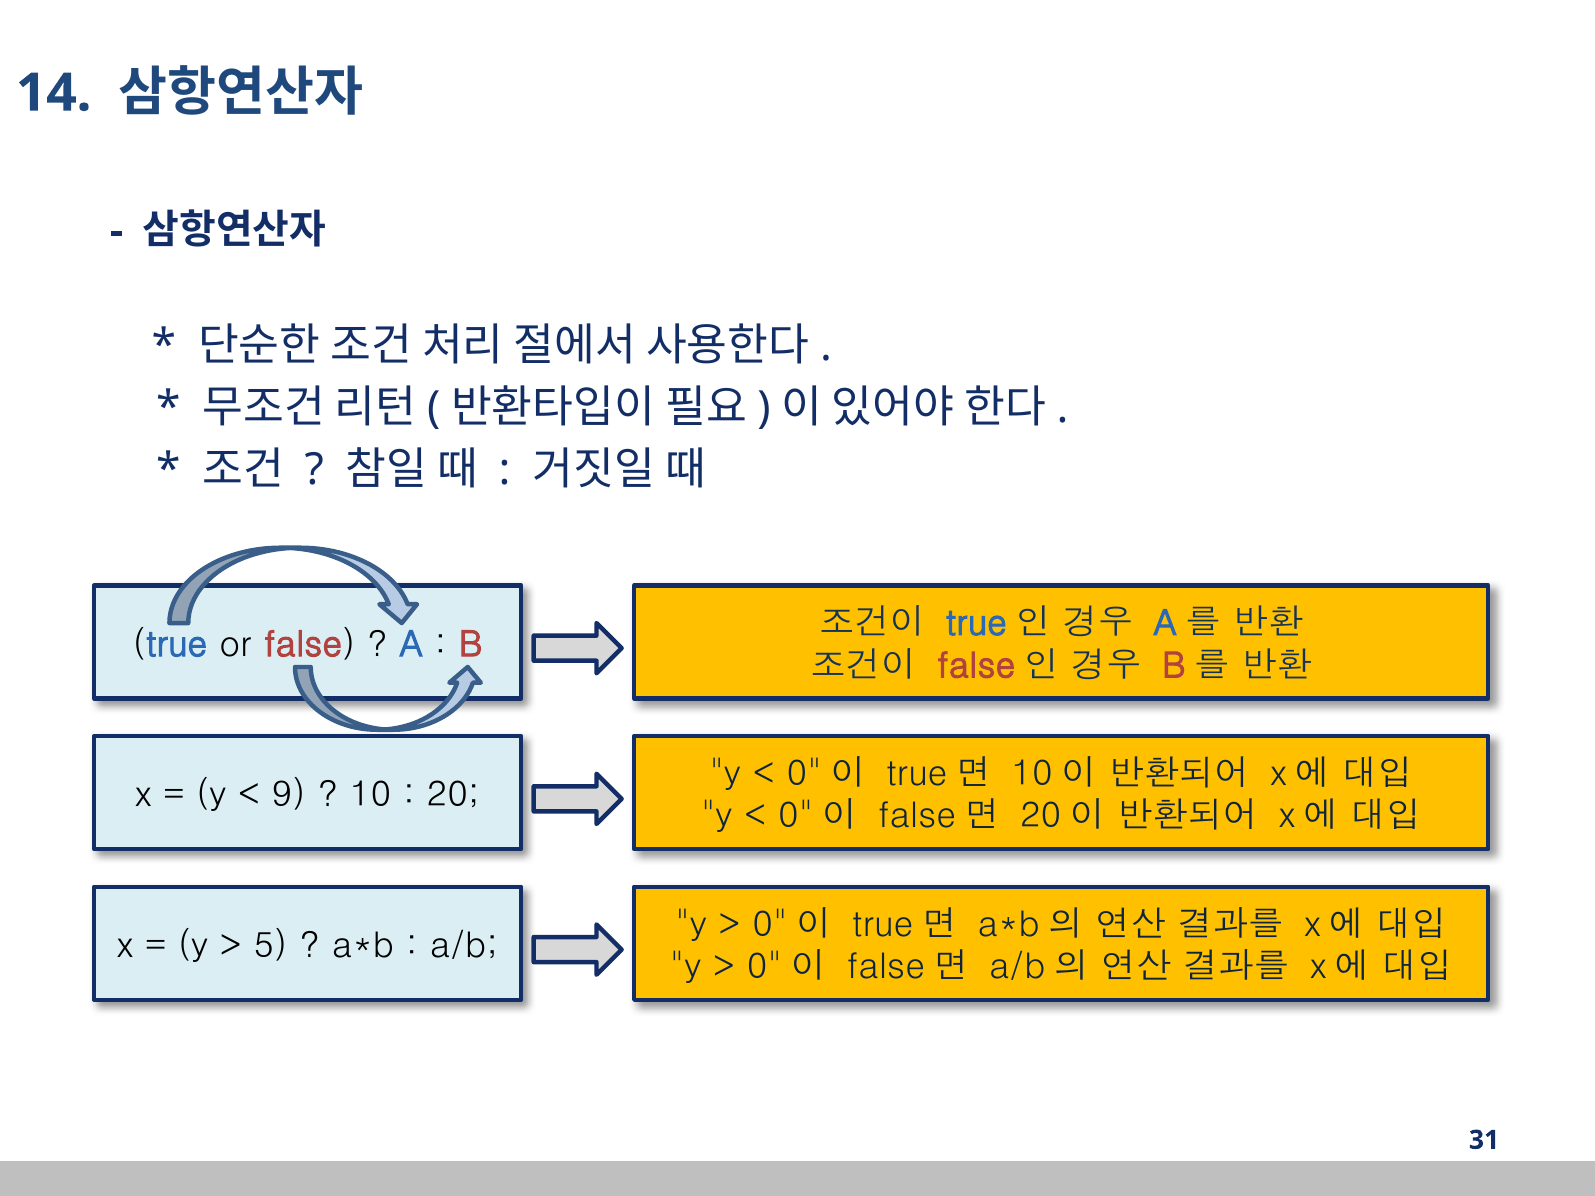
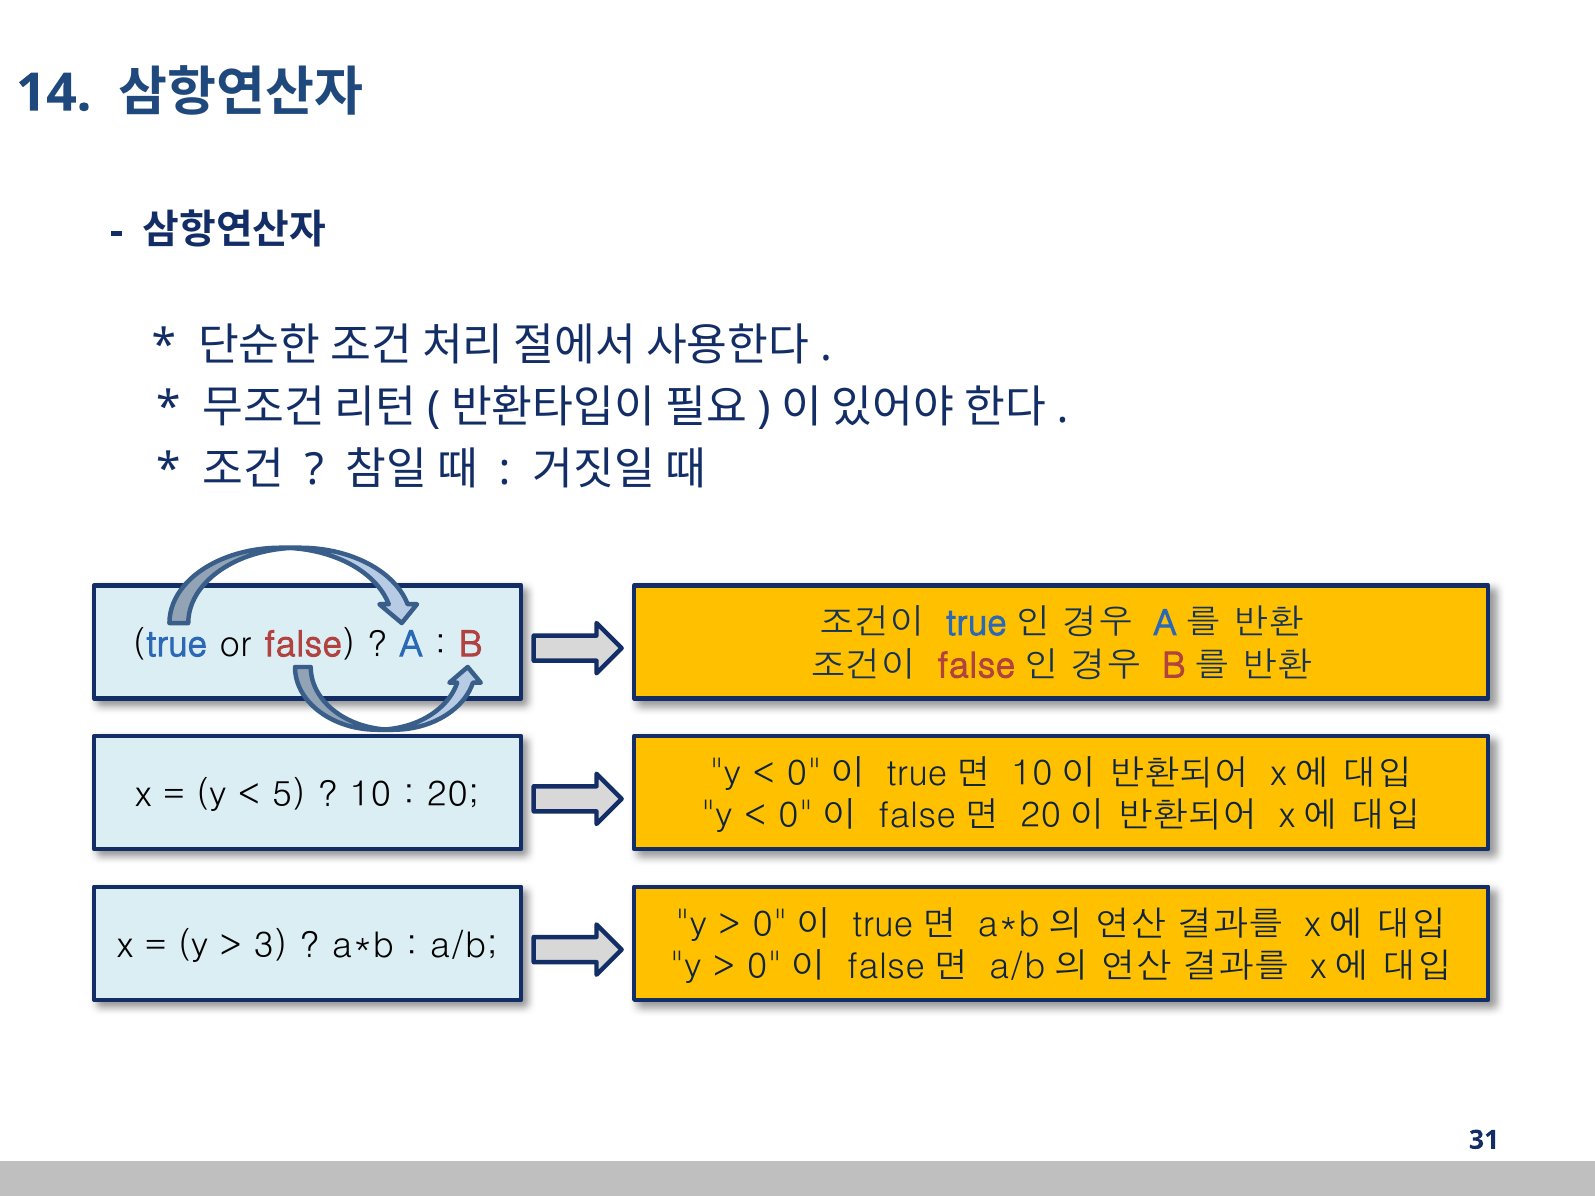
9: 9 -> 5
5: 5 -> 3
